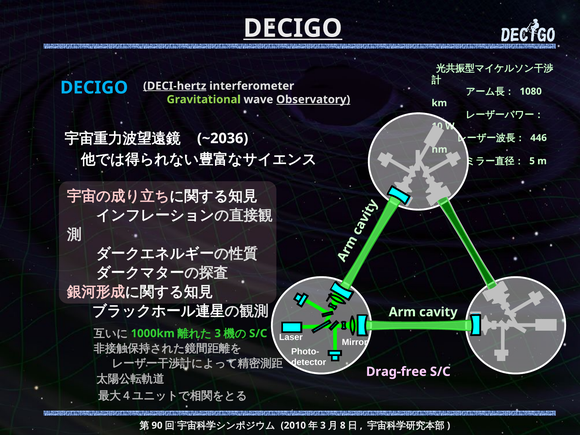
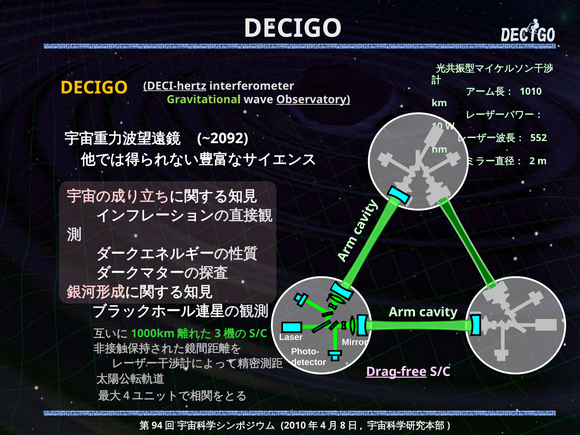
DECIGO at (293, 28) underline: present -> none
DECIGO at (94, 88) colour: light blue -> yellow
1080: 1080 -> 1010
~2036: ~2036 -> ~2092
446: 446 -> 552
5: 5 -> 2
Drag-free underline: none -> present
90: 90 -> 94
3 at (323, 425): 3 -> 4
